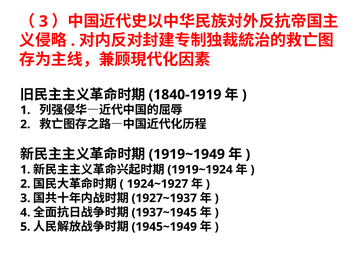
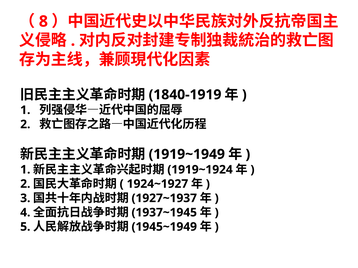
3 at (43, 21): 3 -> 8
